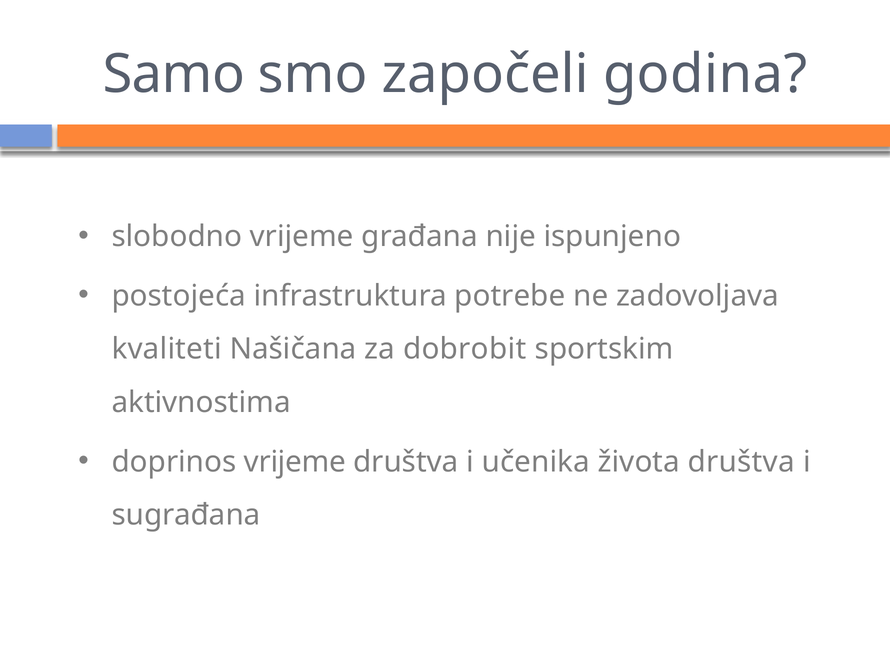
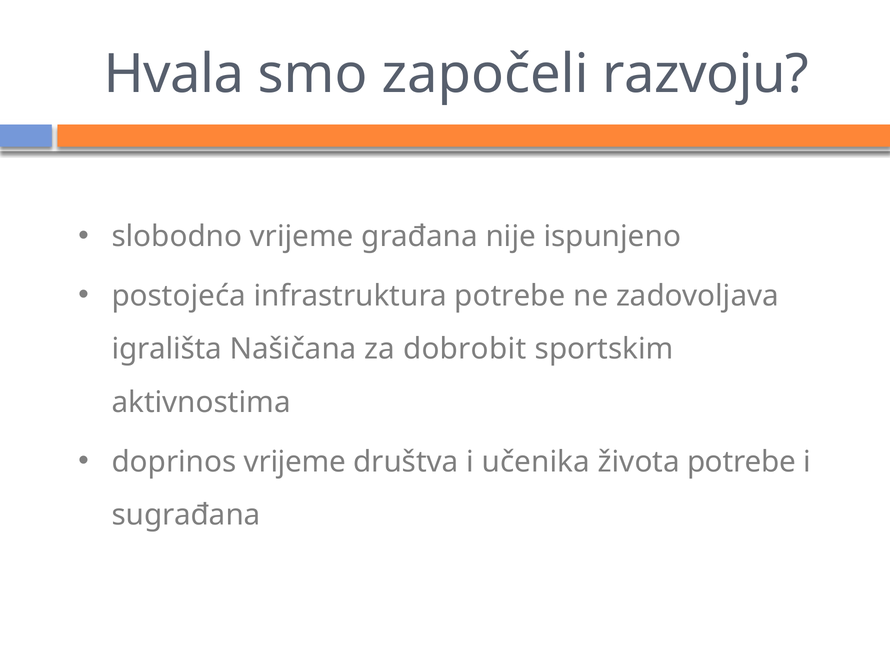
Samo: Samo -> Hvala
godina: godina -> razvoju
kvaliteti: kvaliteti -> igrališta
života društva: društva -> potrebe
